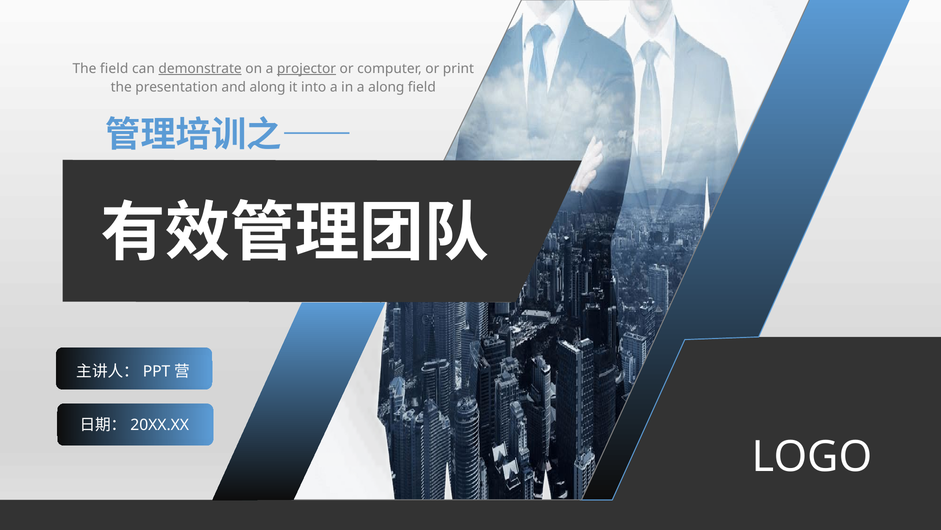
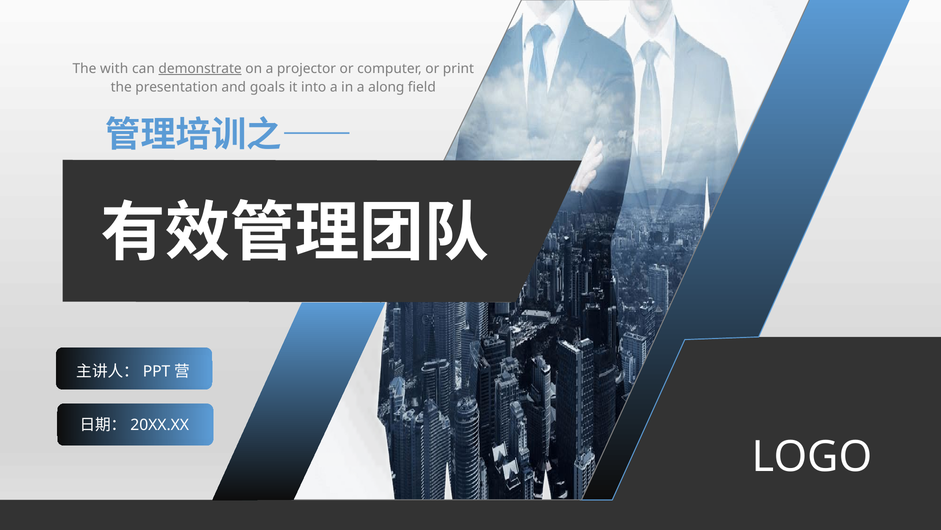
The field: field -> with
projector underline: present -> none
and along: along -> goals
